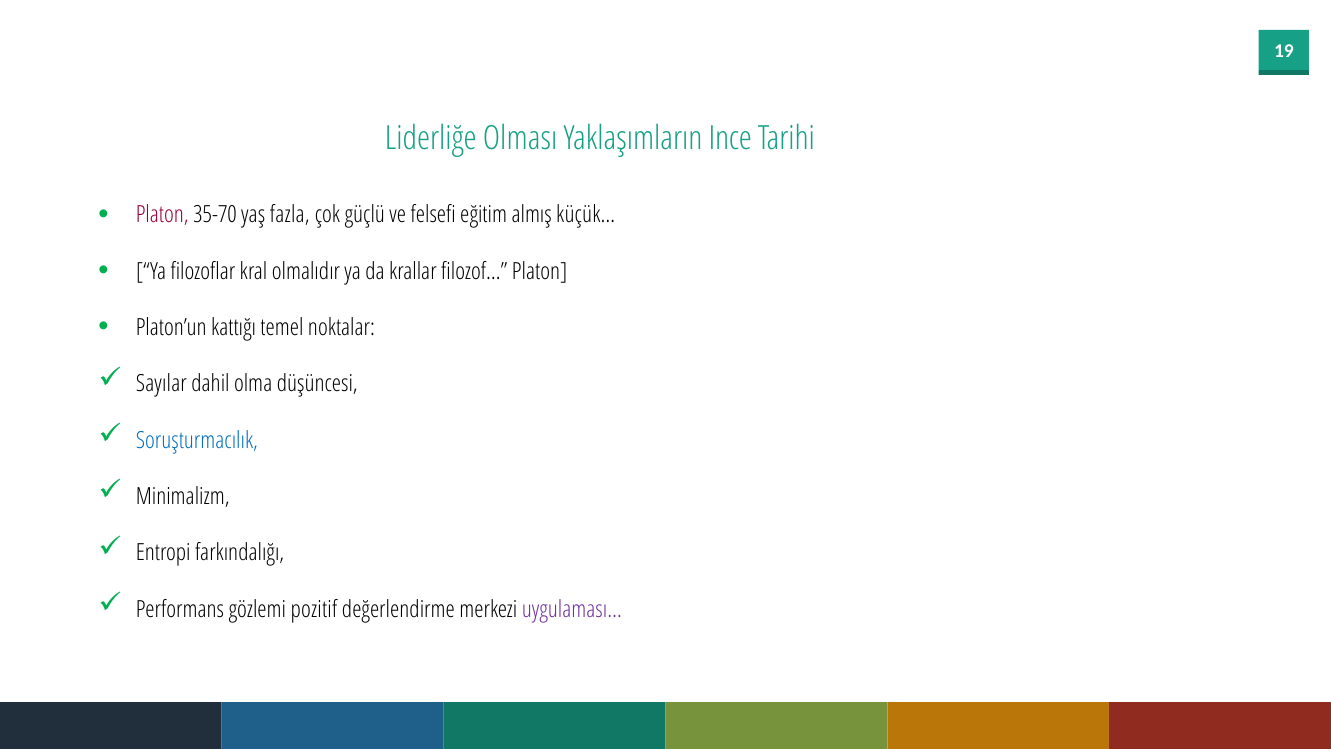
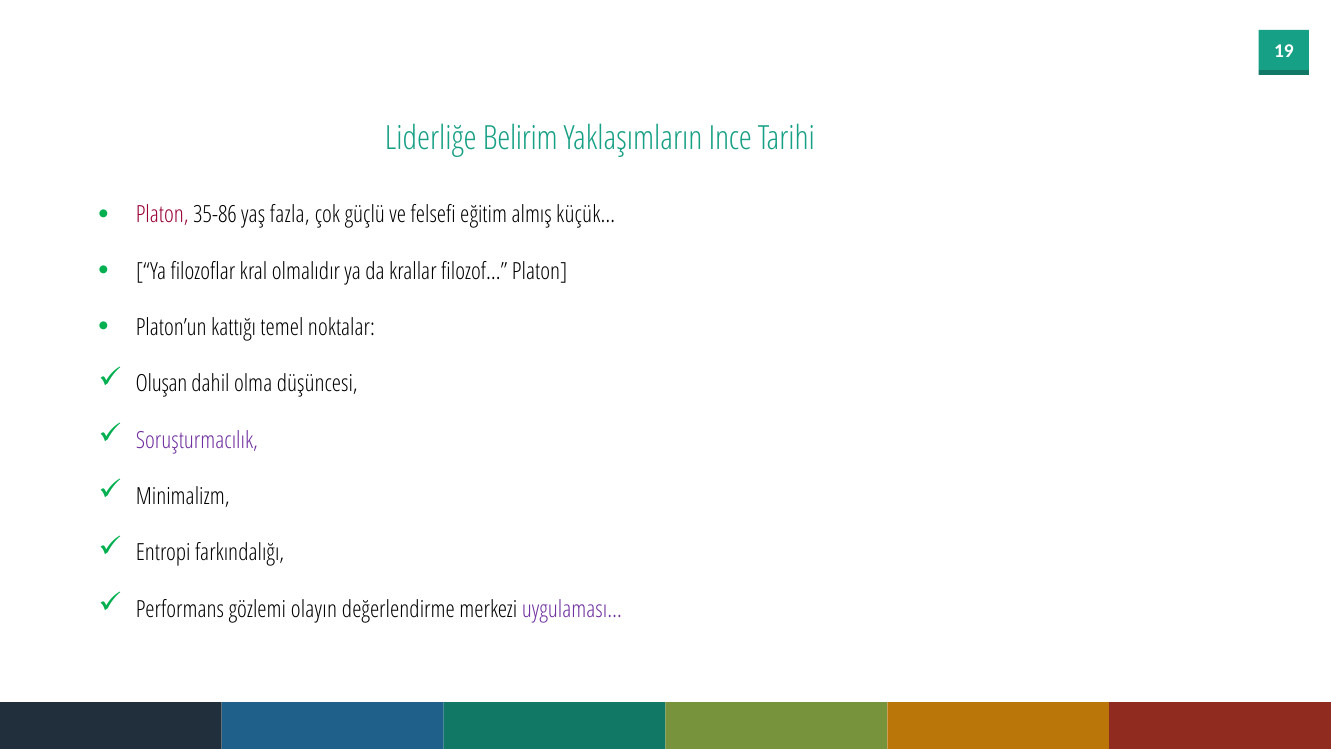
Olması: Olması -> Belirim
35-70: 35-70 -> 35-86
Sayılar: Sayılar -> Oluşan
Soruşturmacılık colour: blue -> purple
pozitif: pozitif -> olayın
